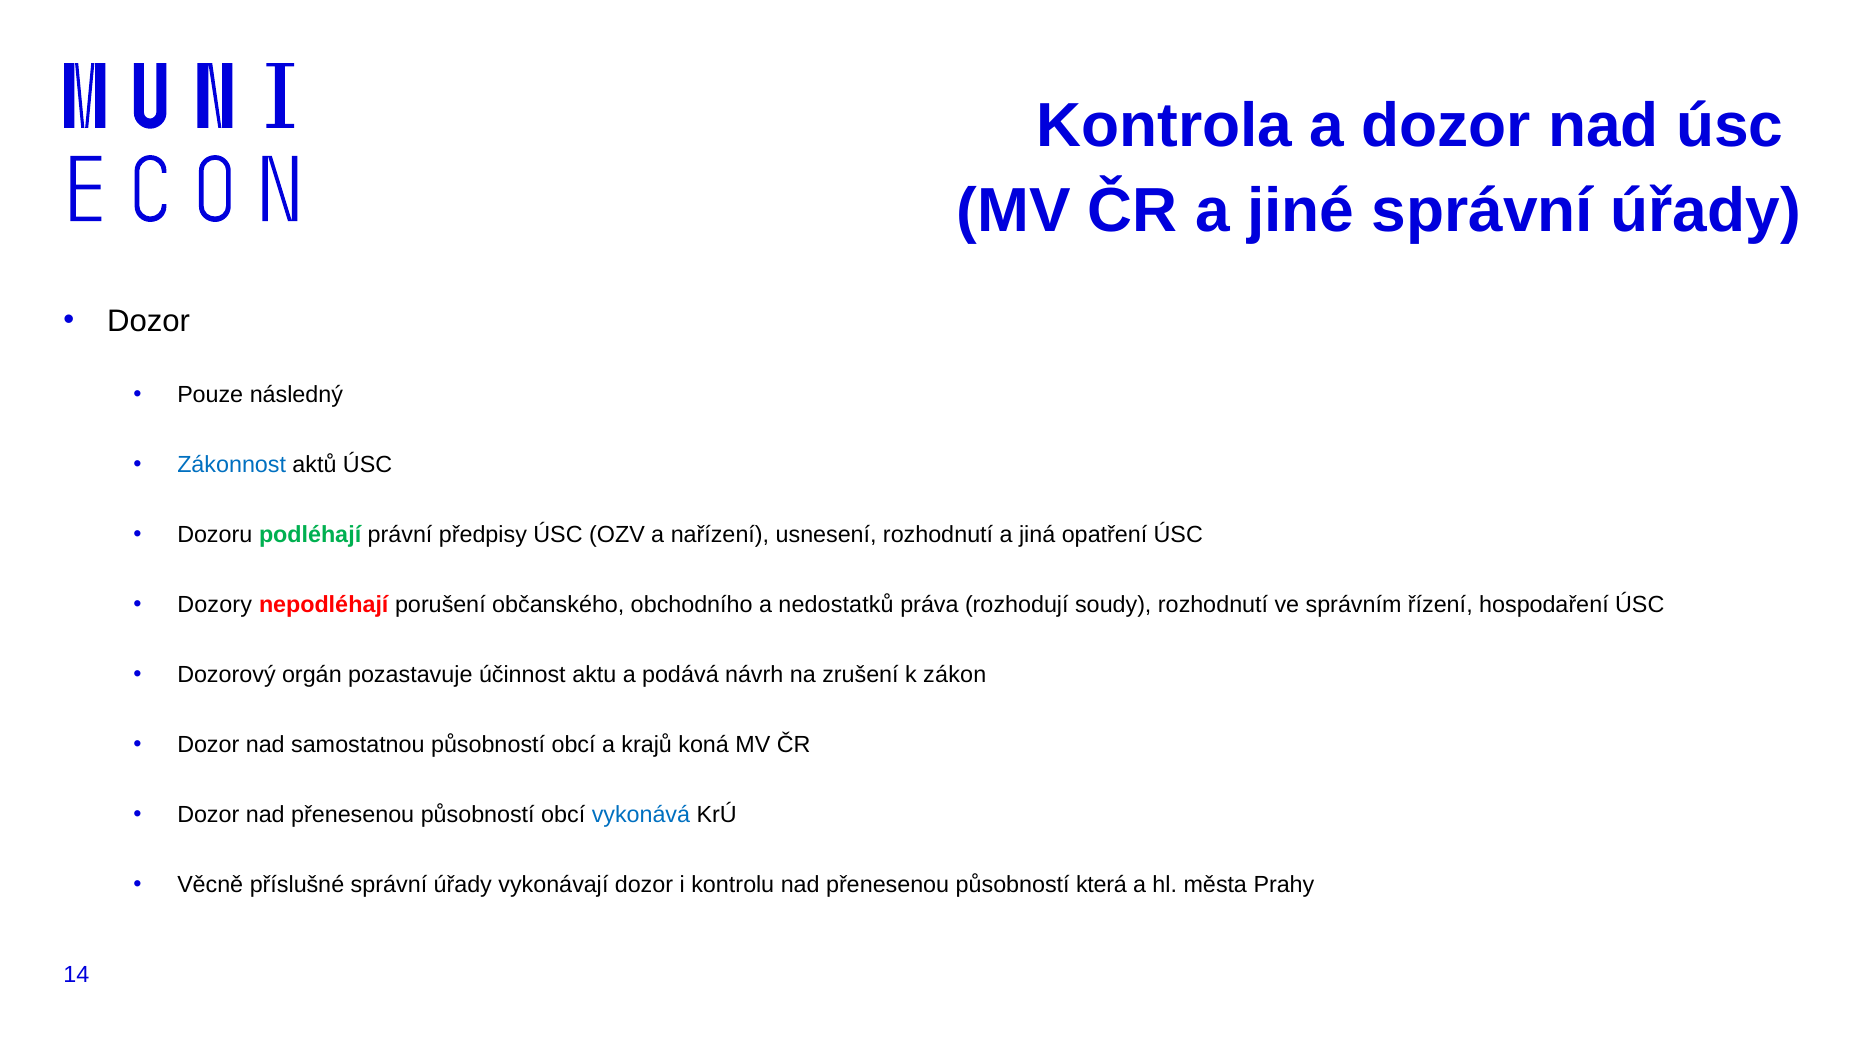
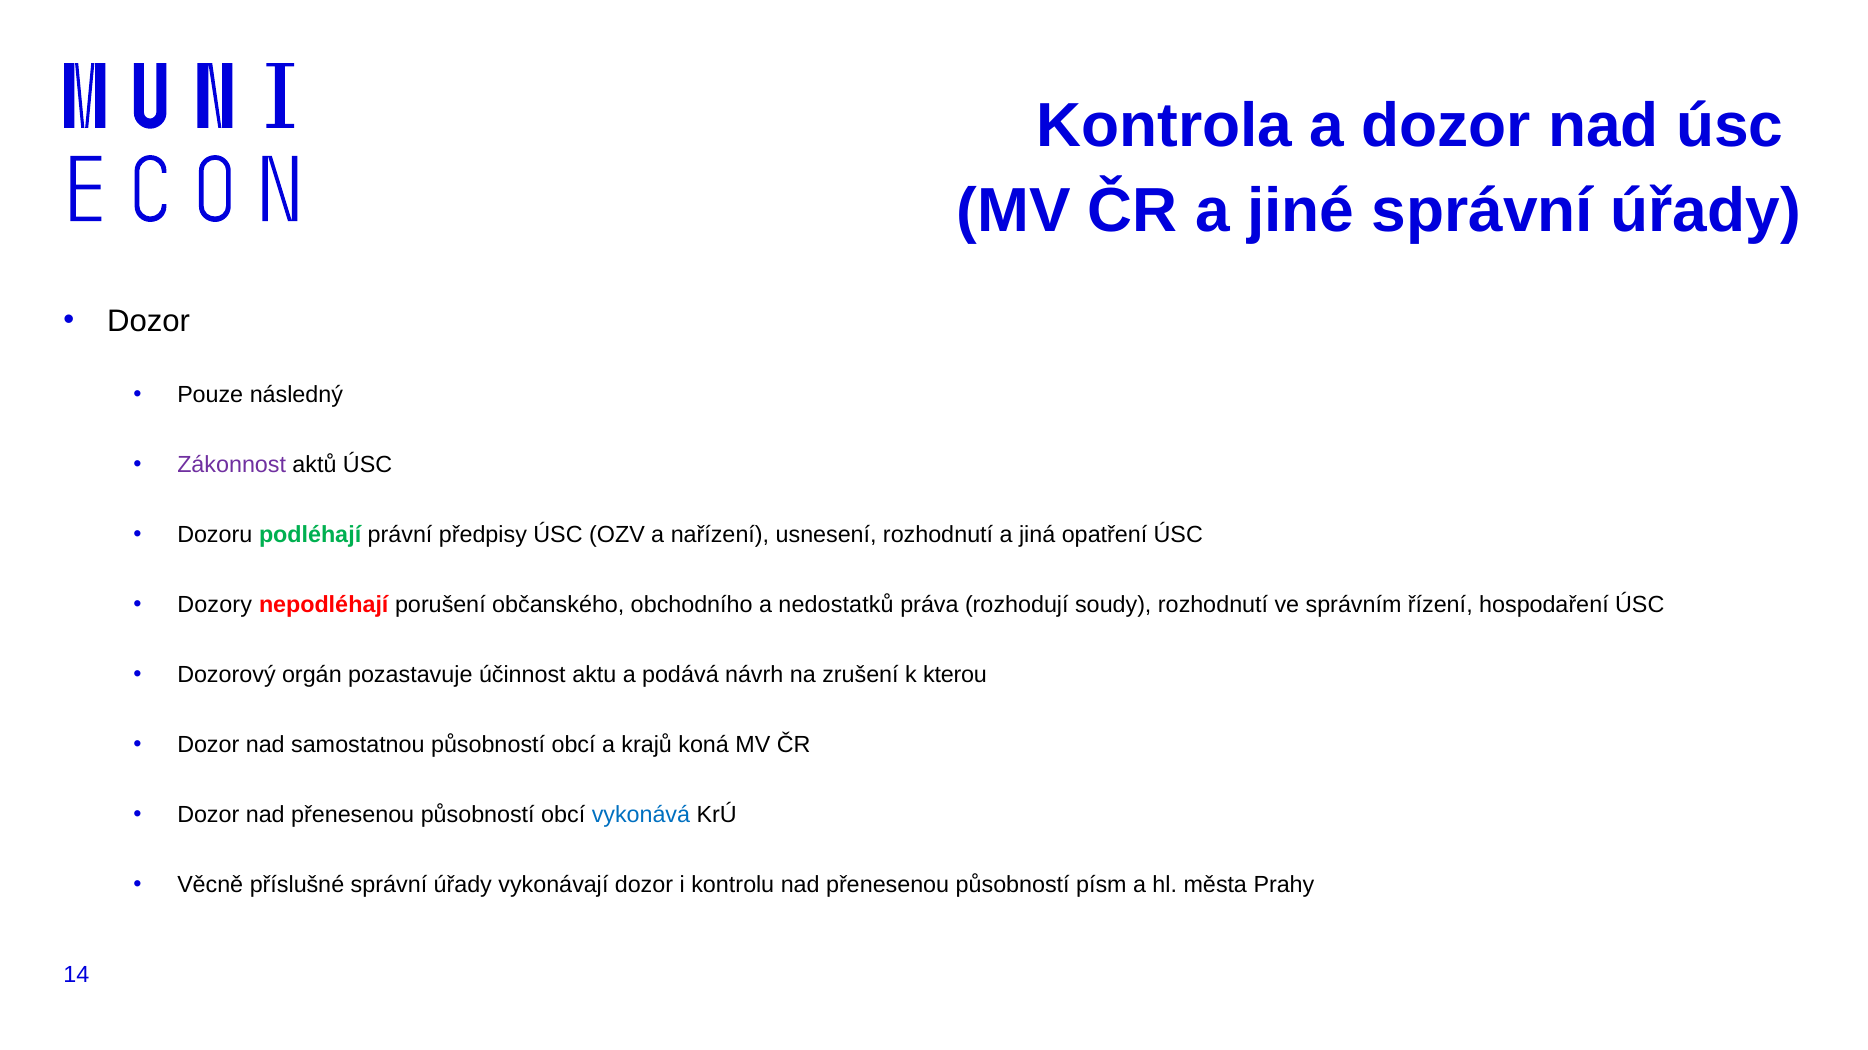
Zákonnost colour: blue -> purple
zákon: zákon -> kterou
která: která -> písm
